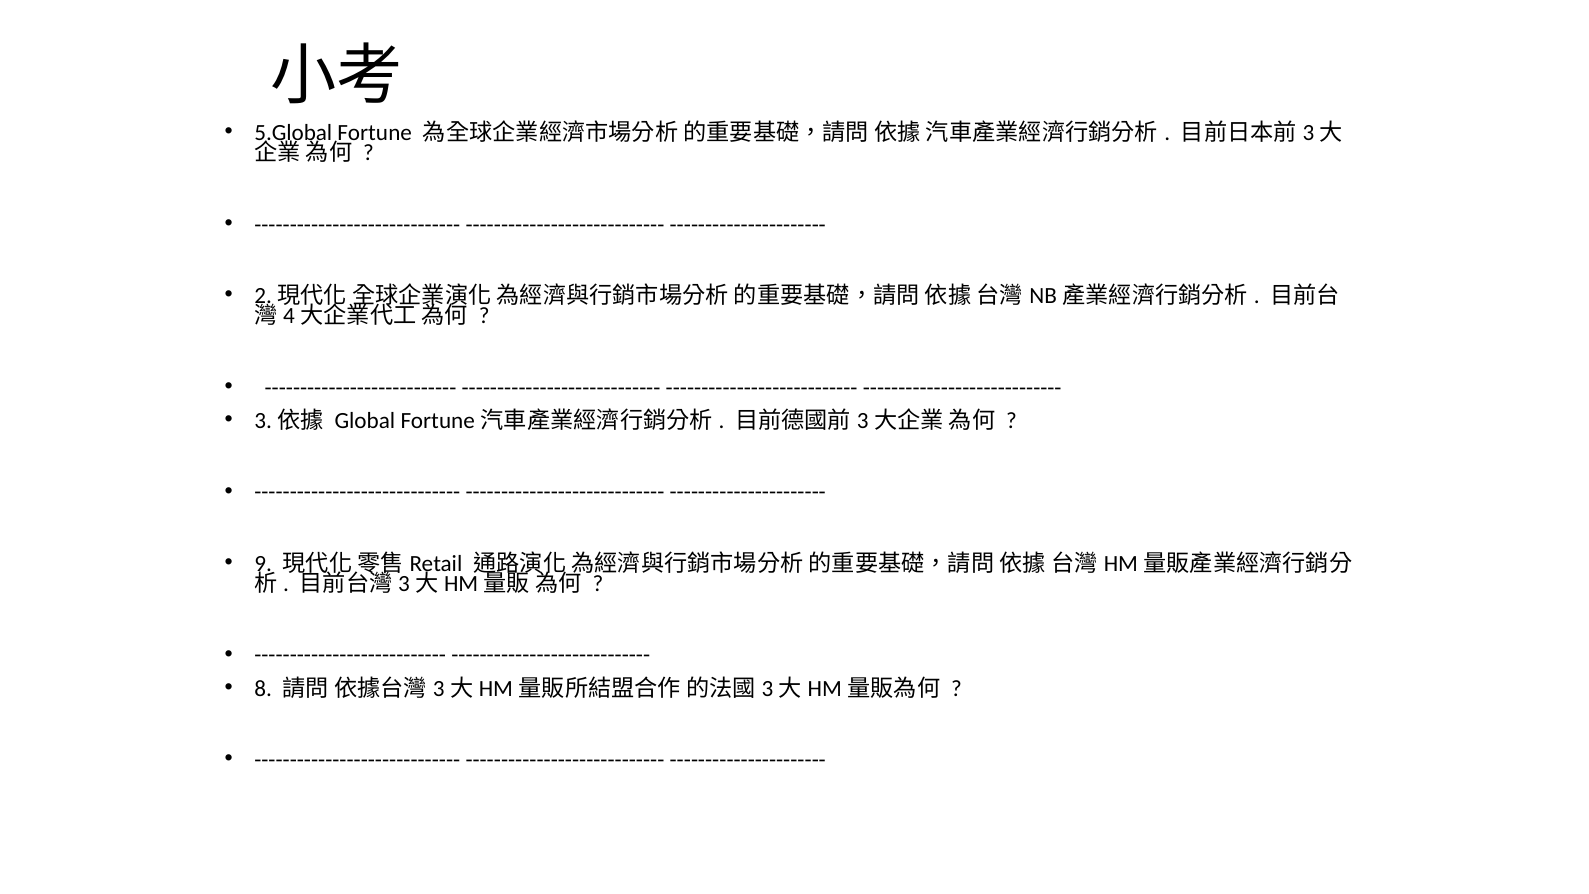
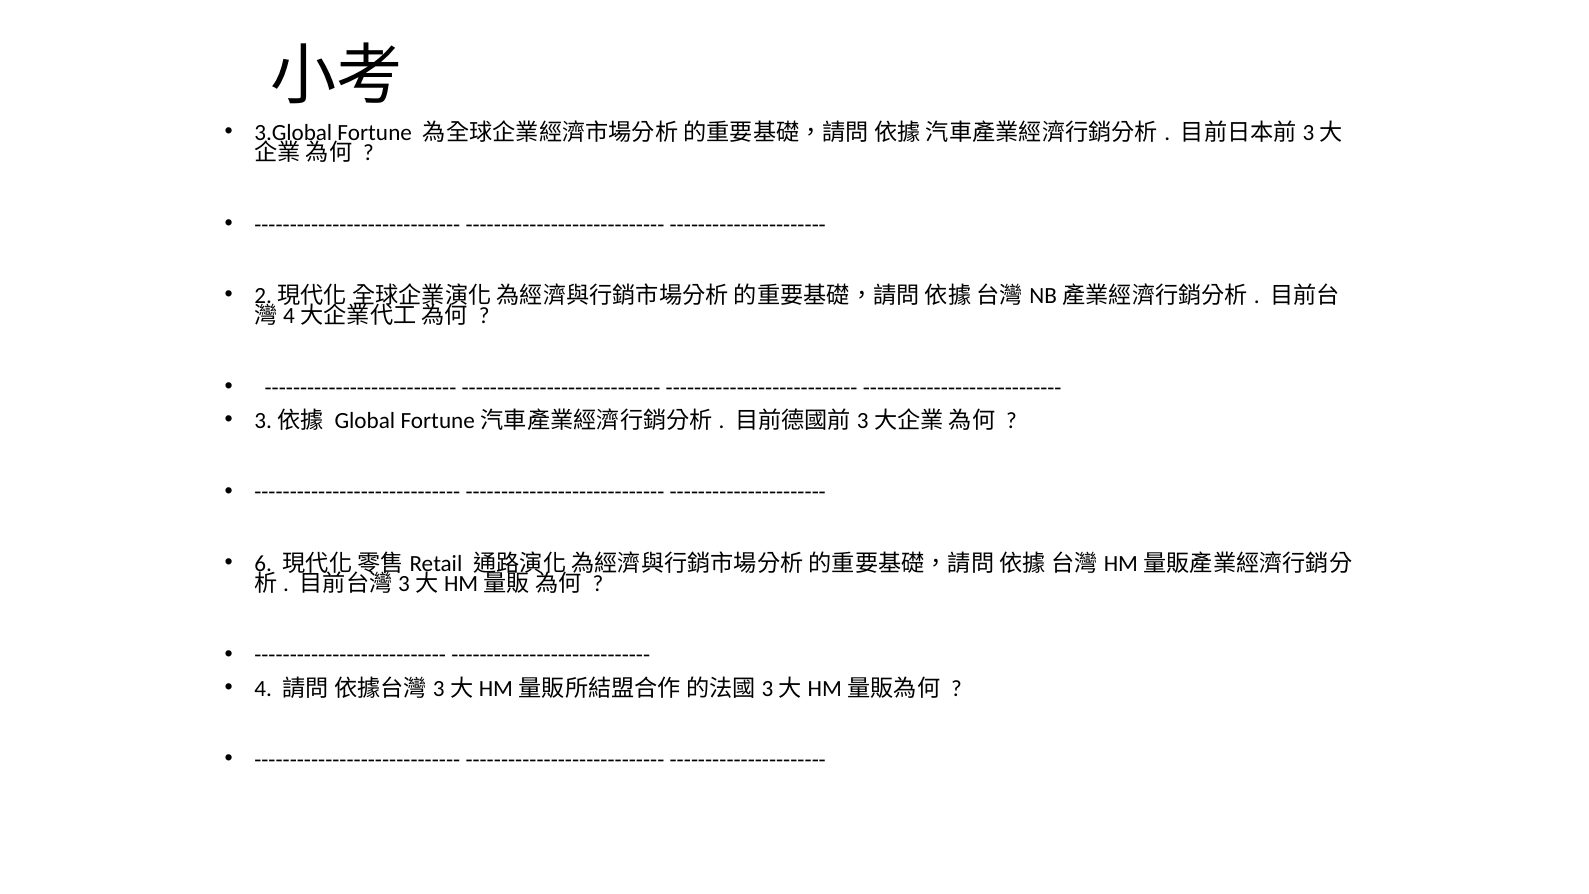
5.Global: 5.Global -> 3.Global
9: 9 -> 6
8: 8 -> 4
